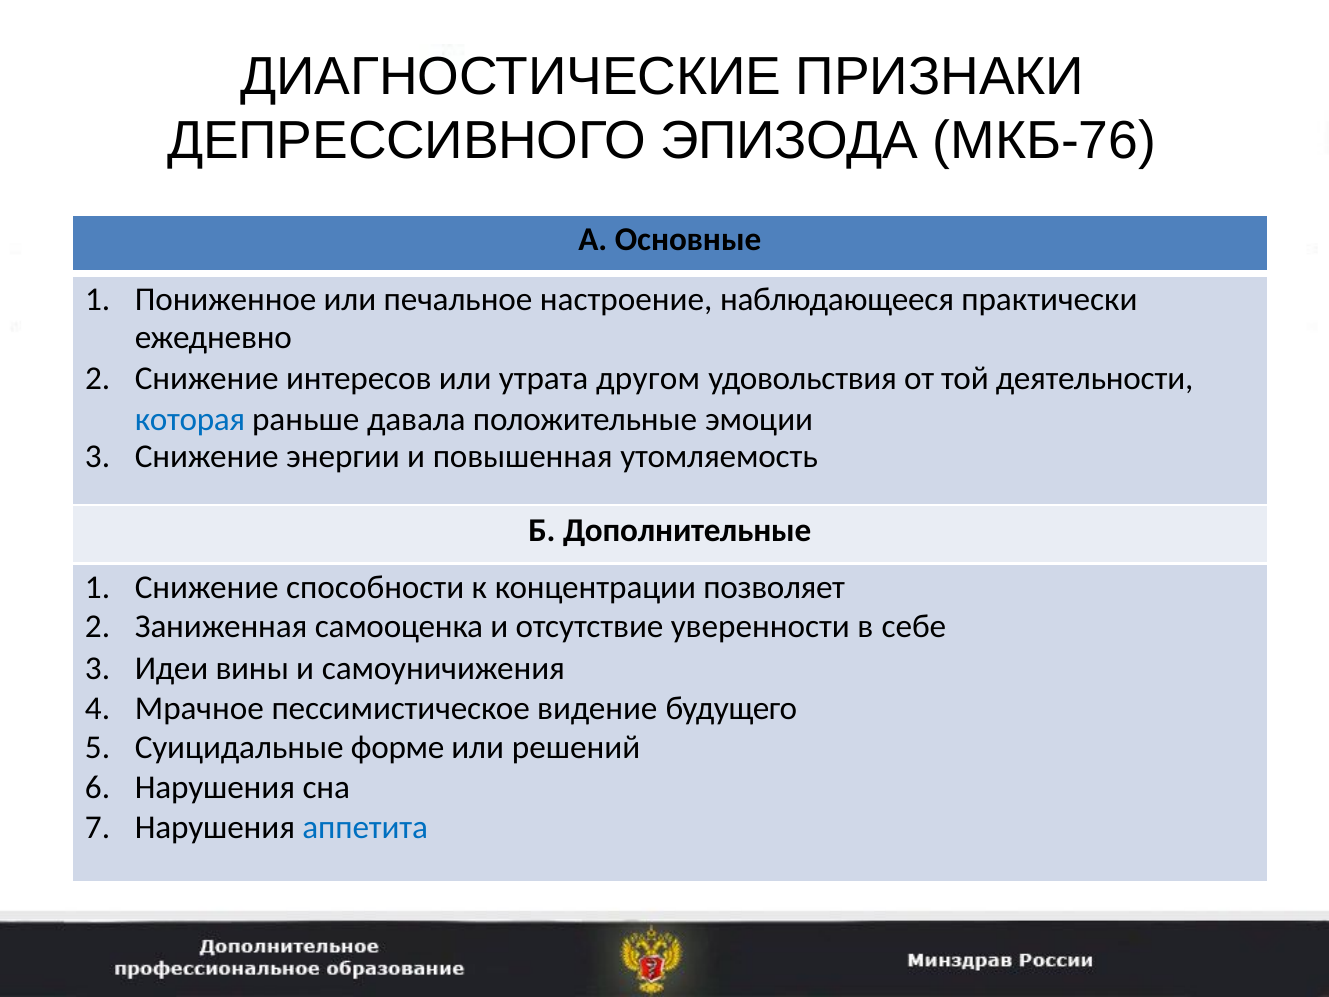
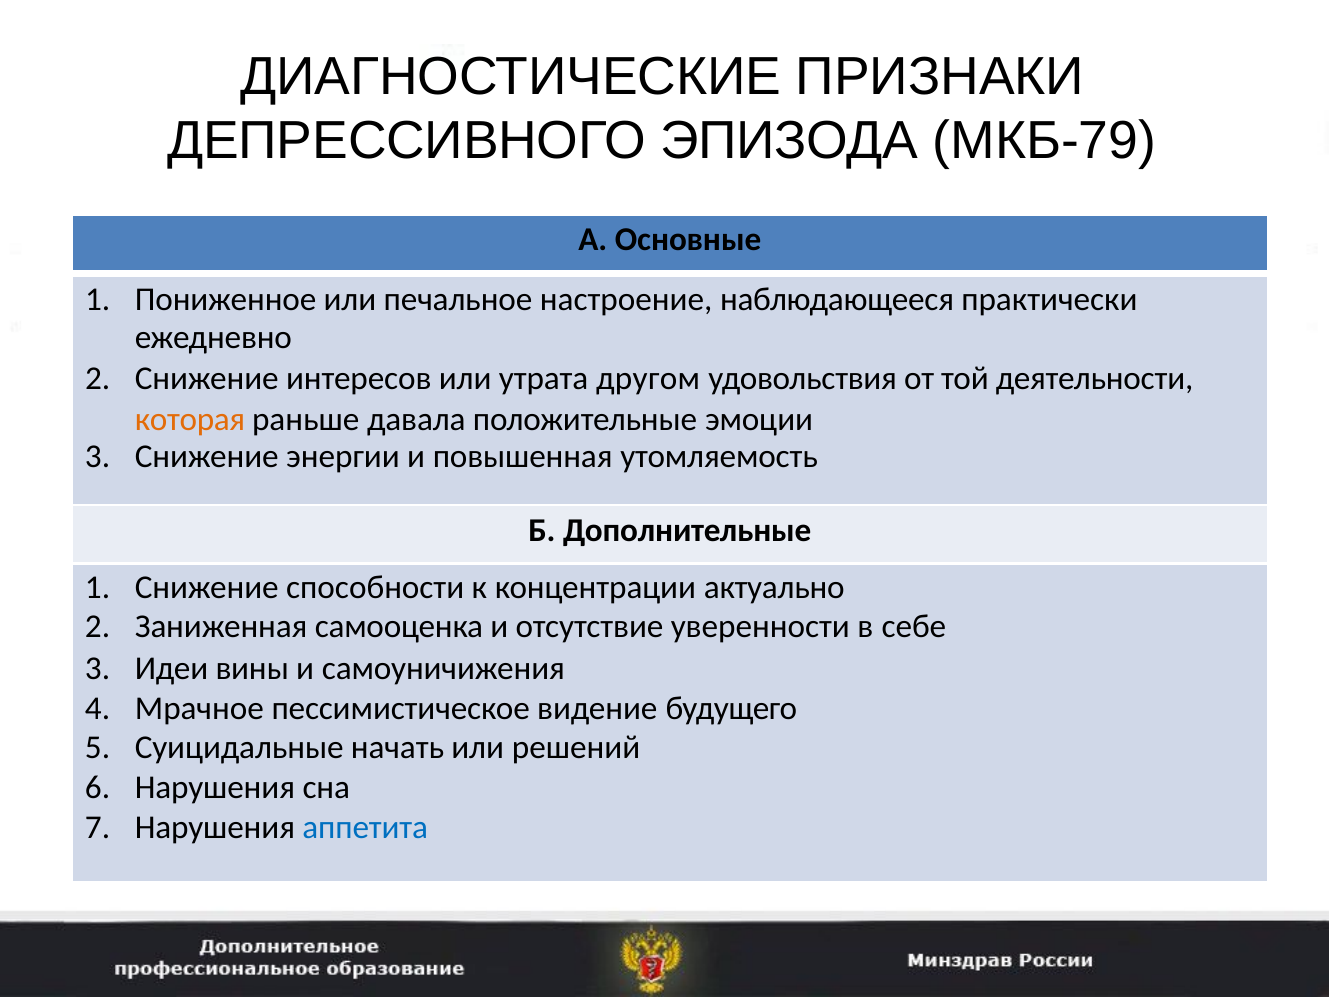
МКБ-76: МКБ-76 -> МКБ-79
которая colour: blue -> orange
позволяет: позволяет -> актуально
форме: форме -> начать
